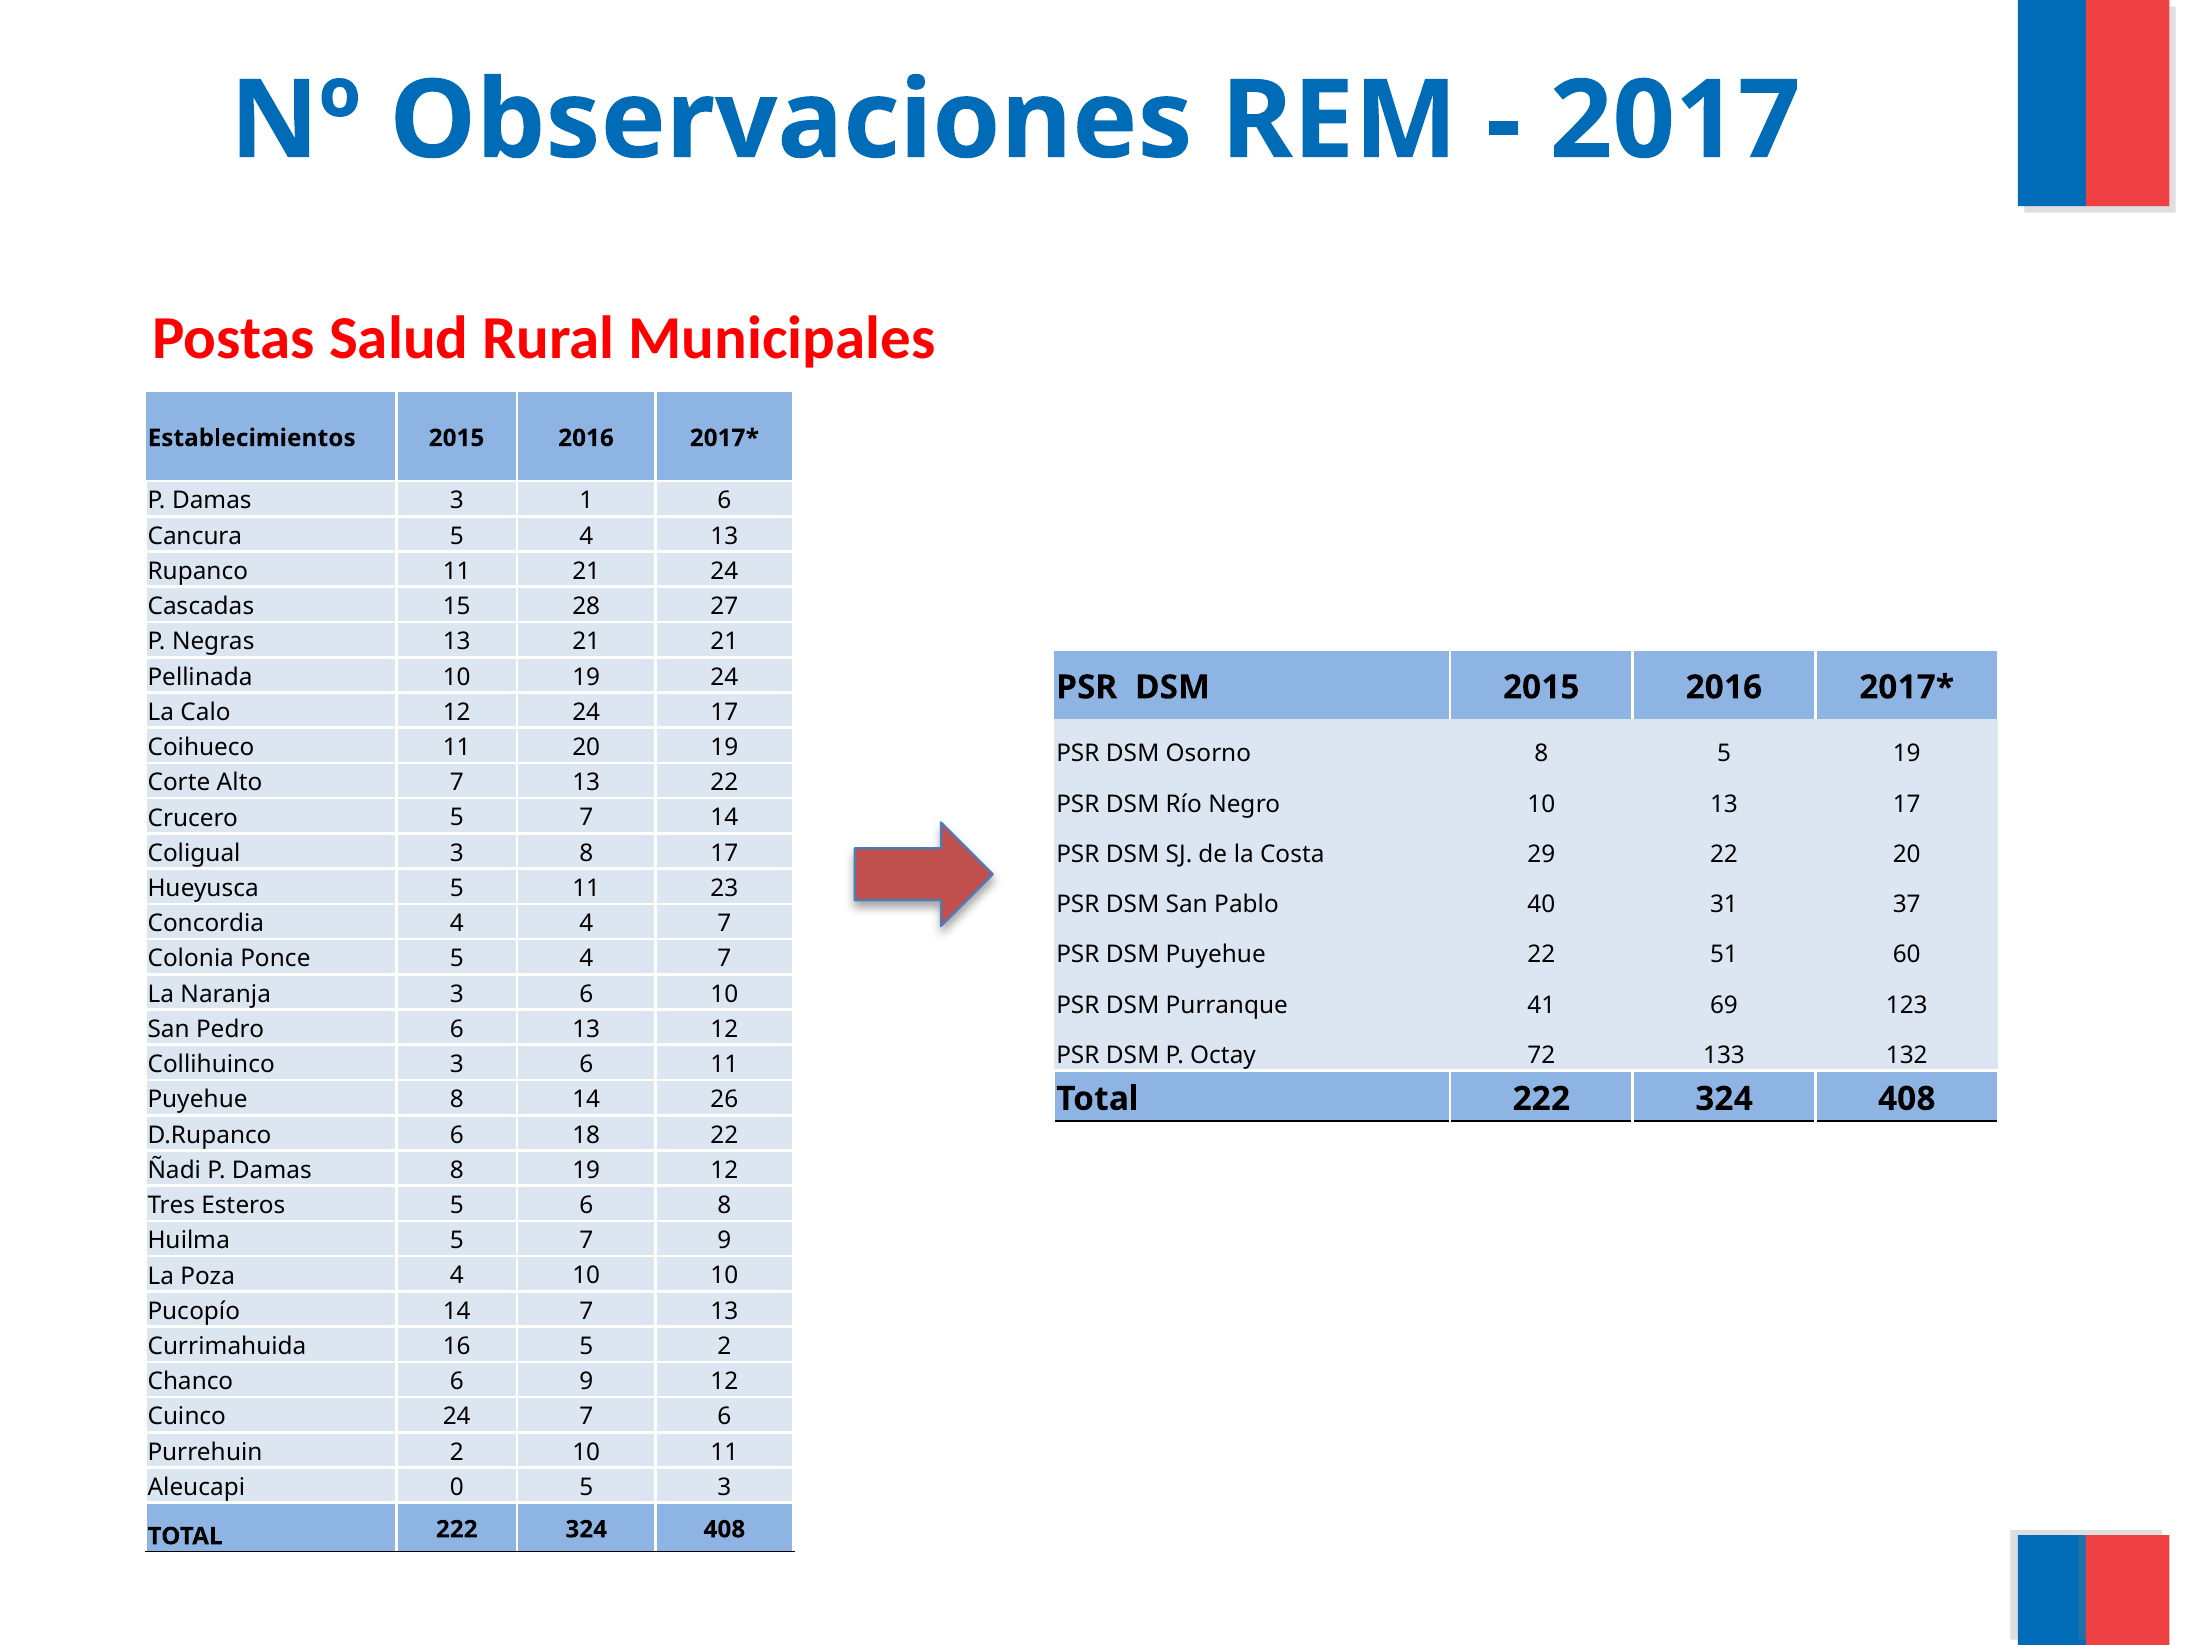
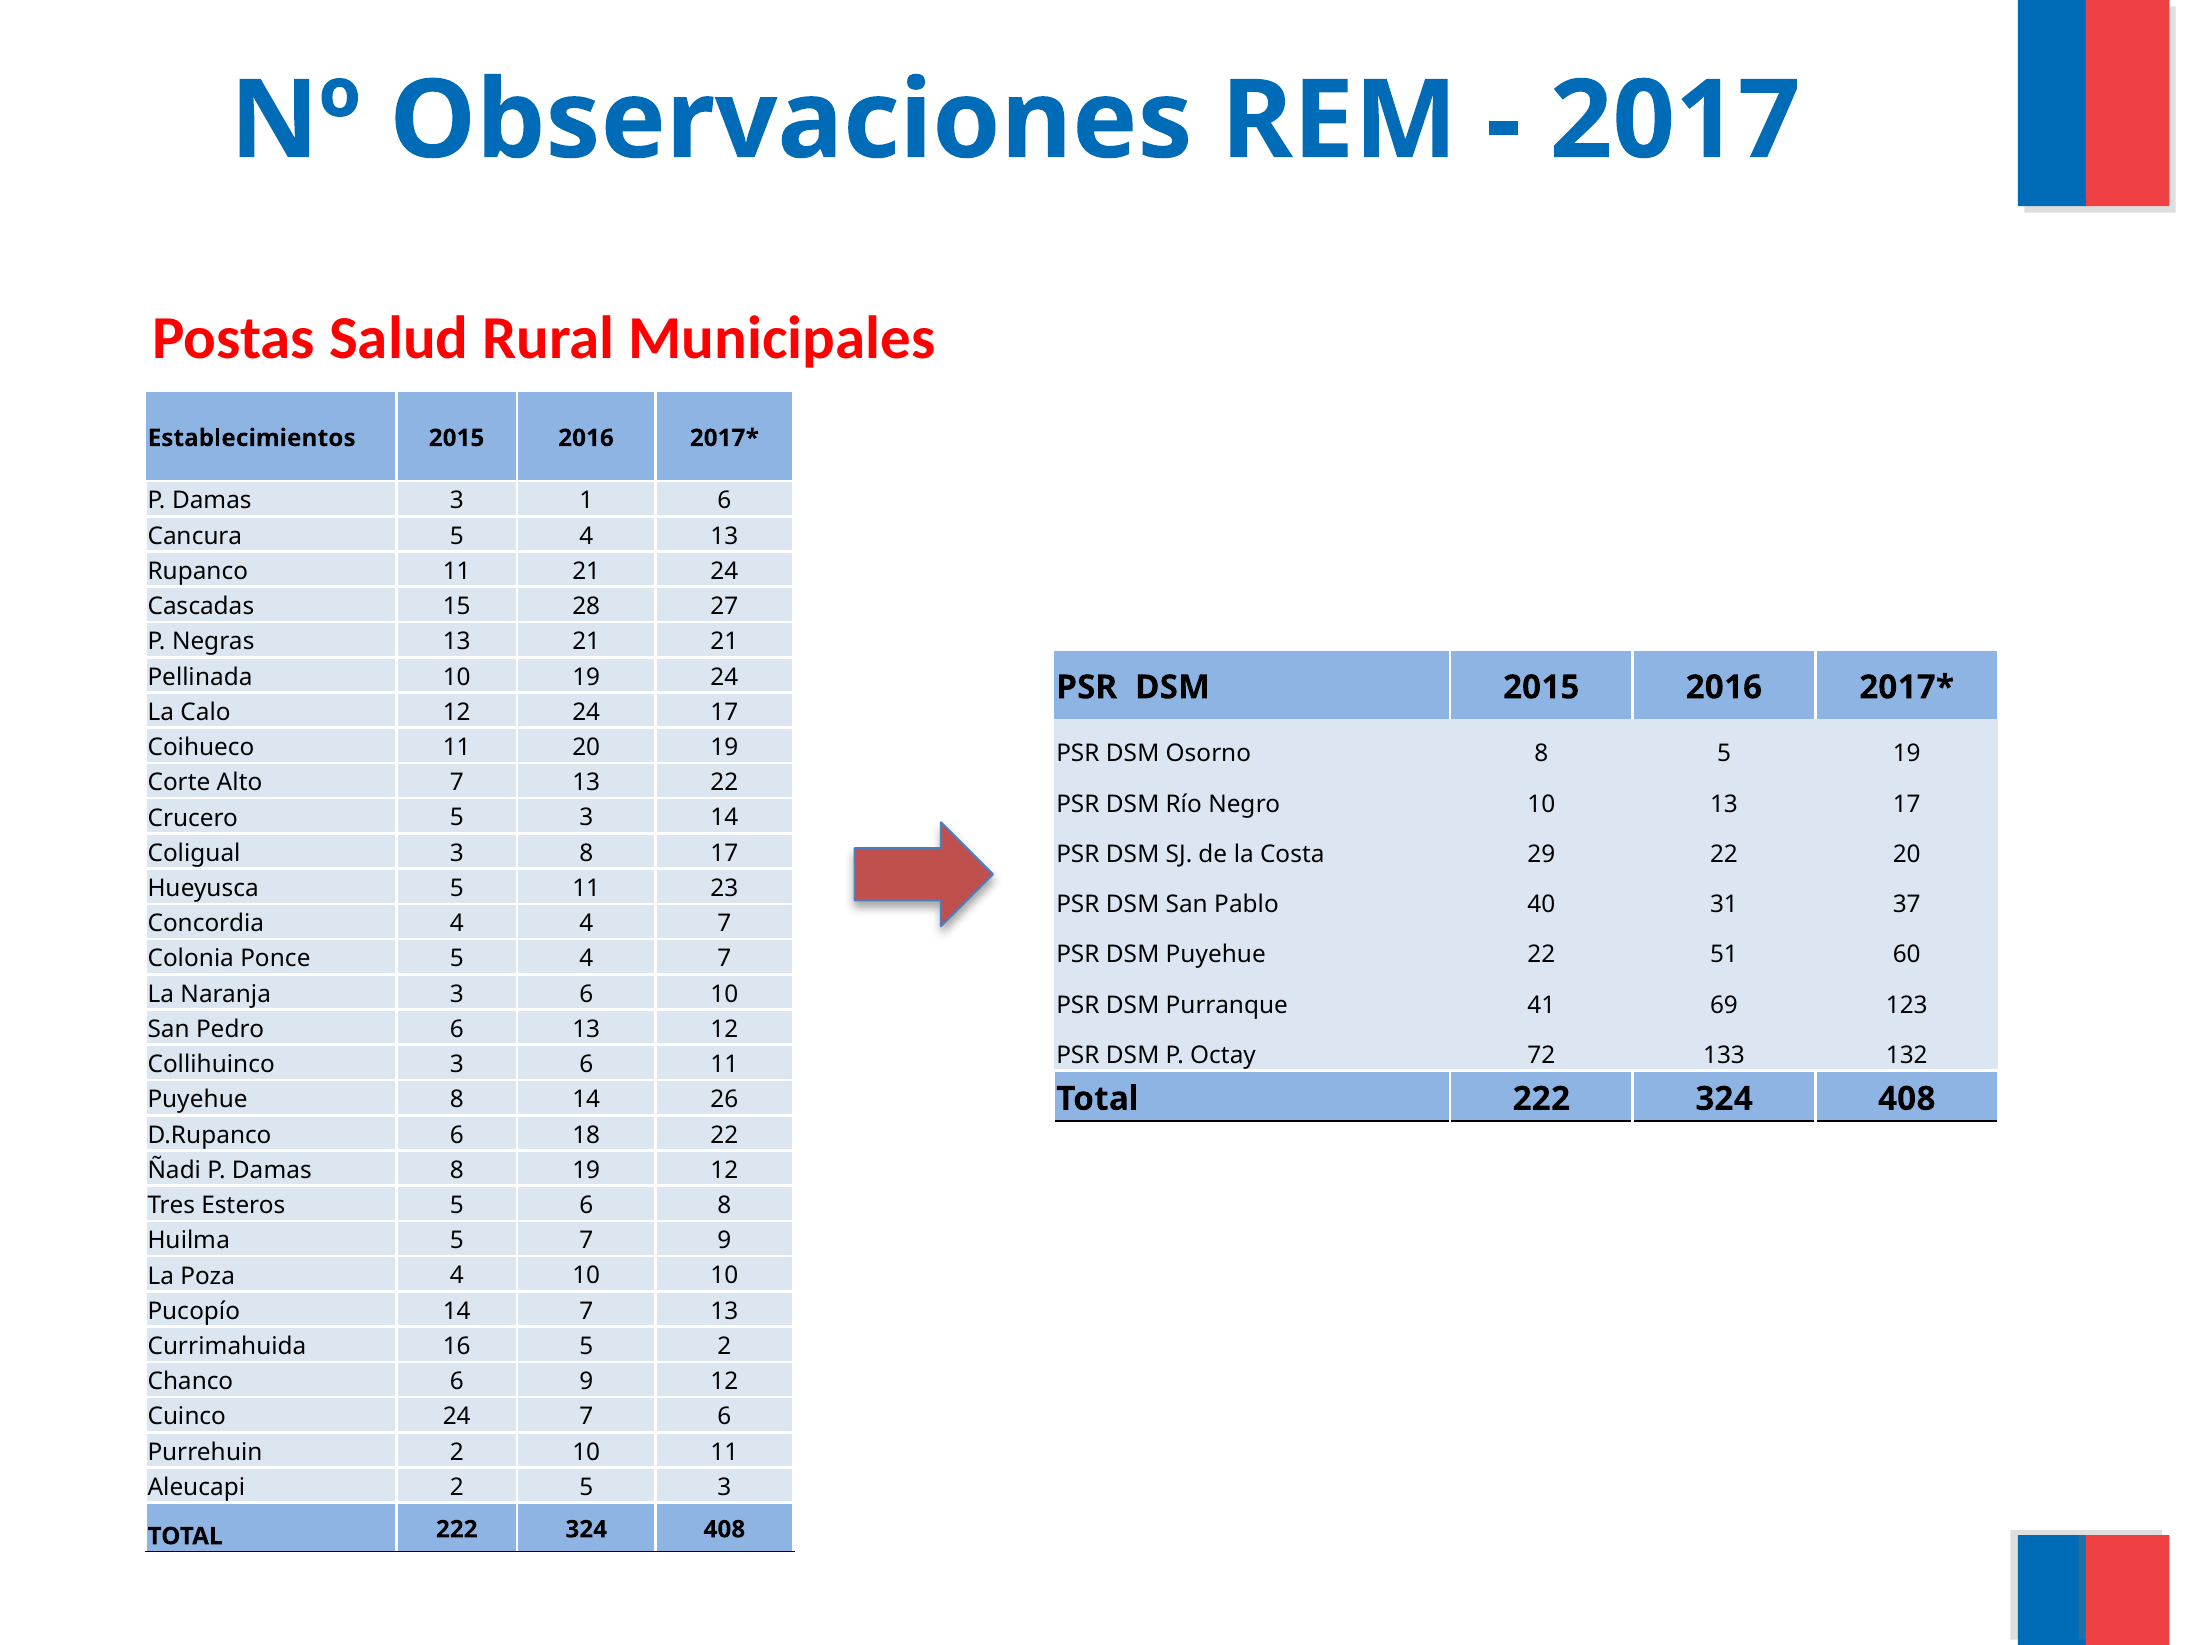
Crucero 5 7: 7 -> 3
Aleucapi 0: 0 -> 2
